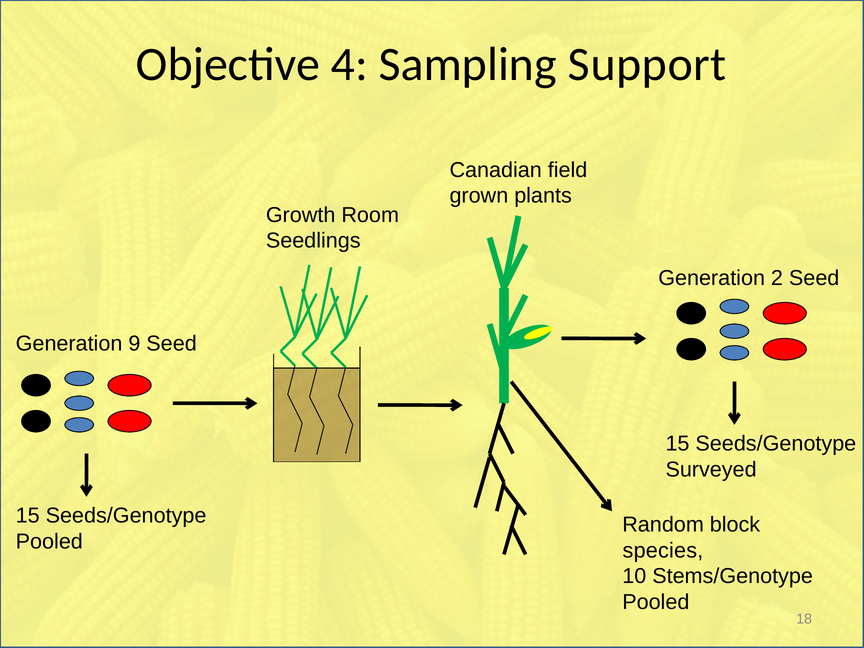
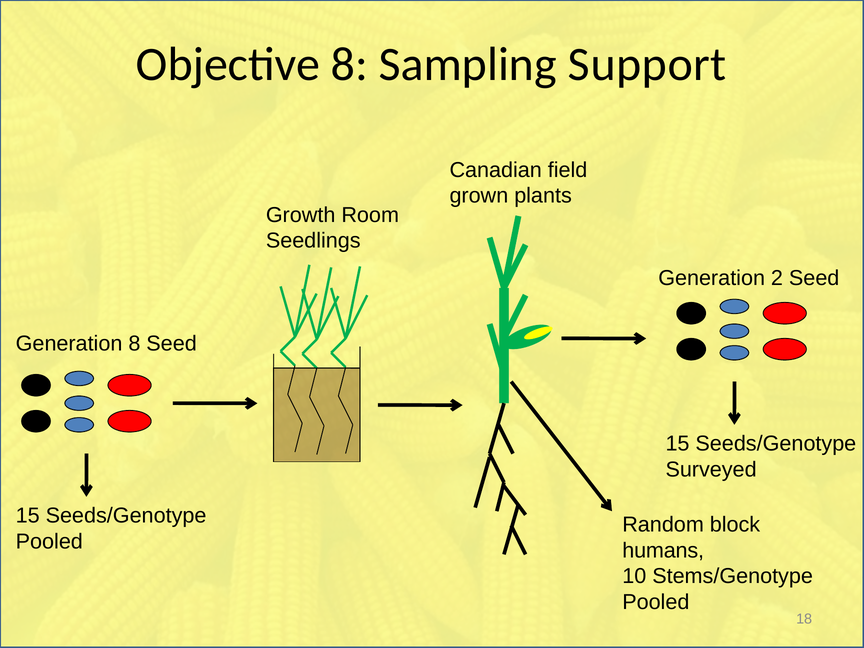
Objective 4: 4 -> 8
Generation 9: 9 -> 8
species: species -> humans
